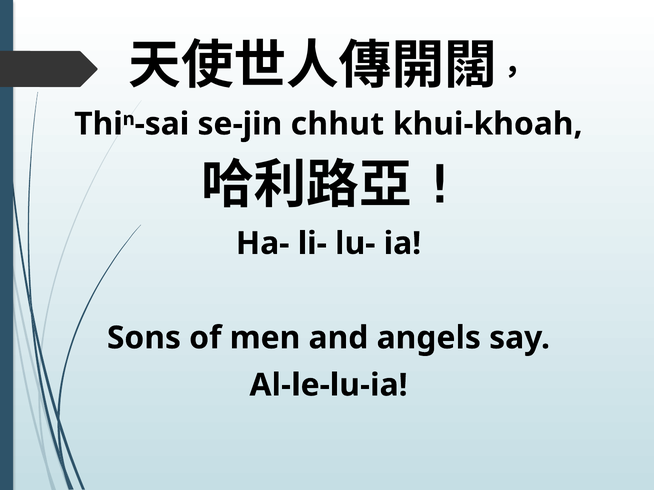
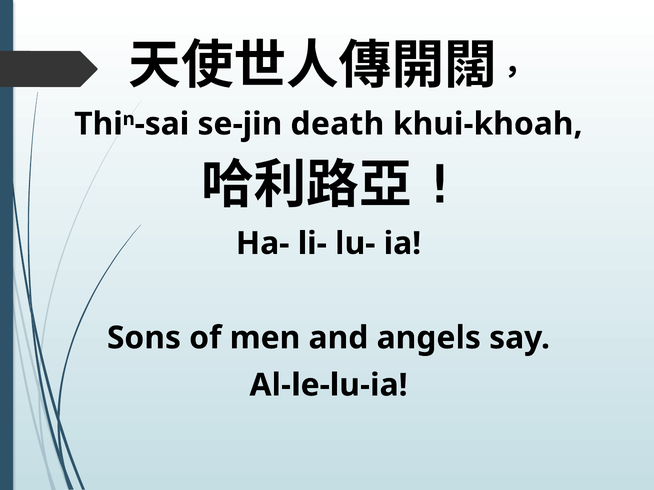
chhut: chhut -> death
